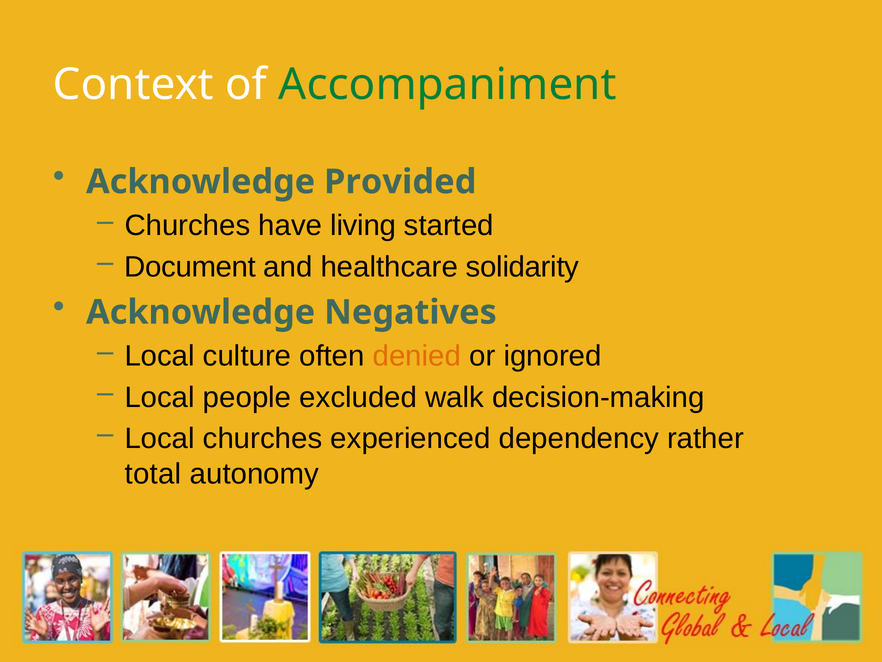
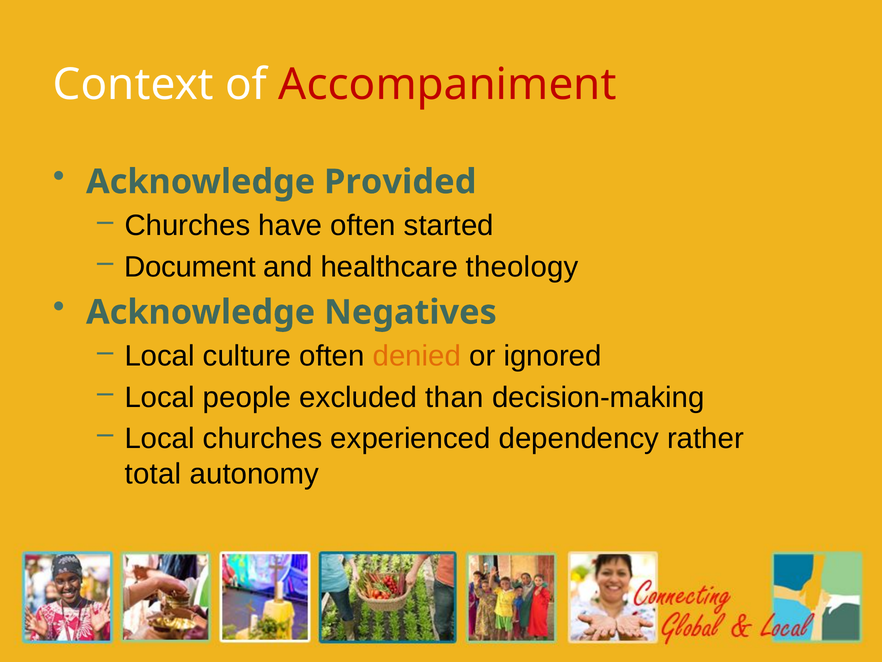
Accompaniment colour: green -> red
have living: living -> often
solidarity: solidarity -> theology
walk: walk -> than
